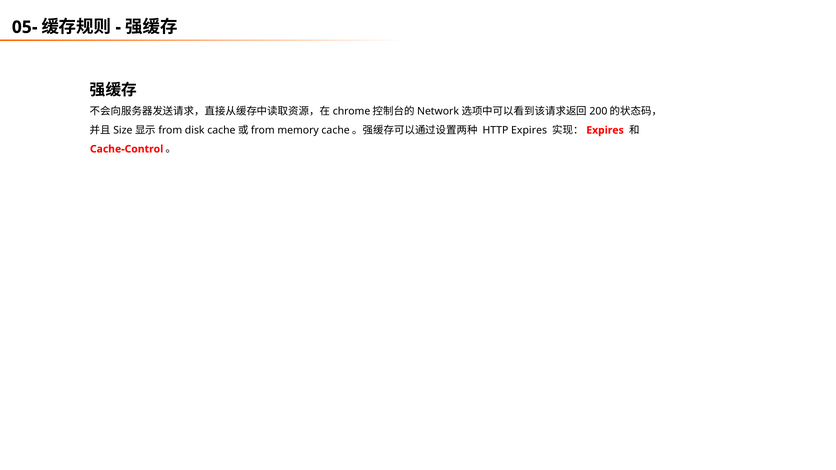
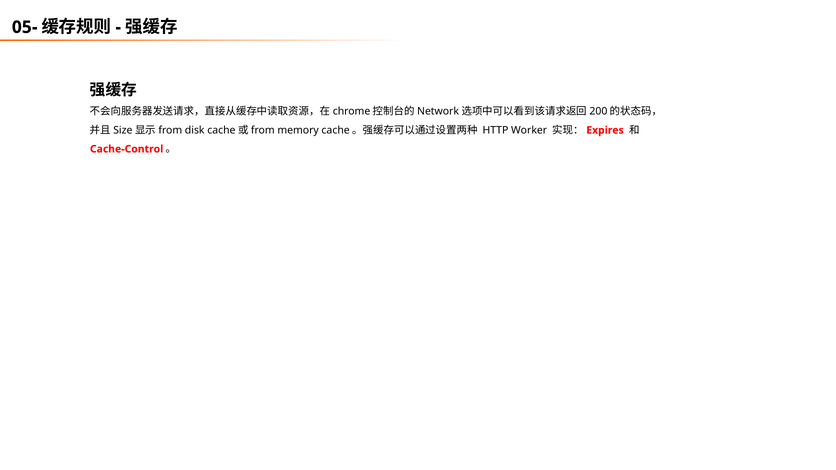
HTTP Expires: Expires -> Worker
